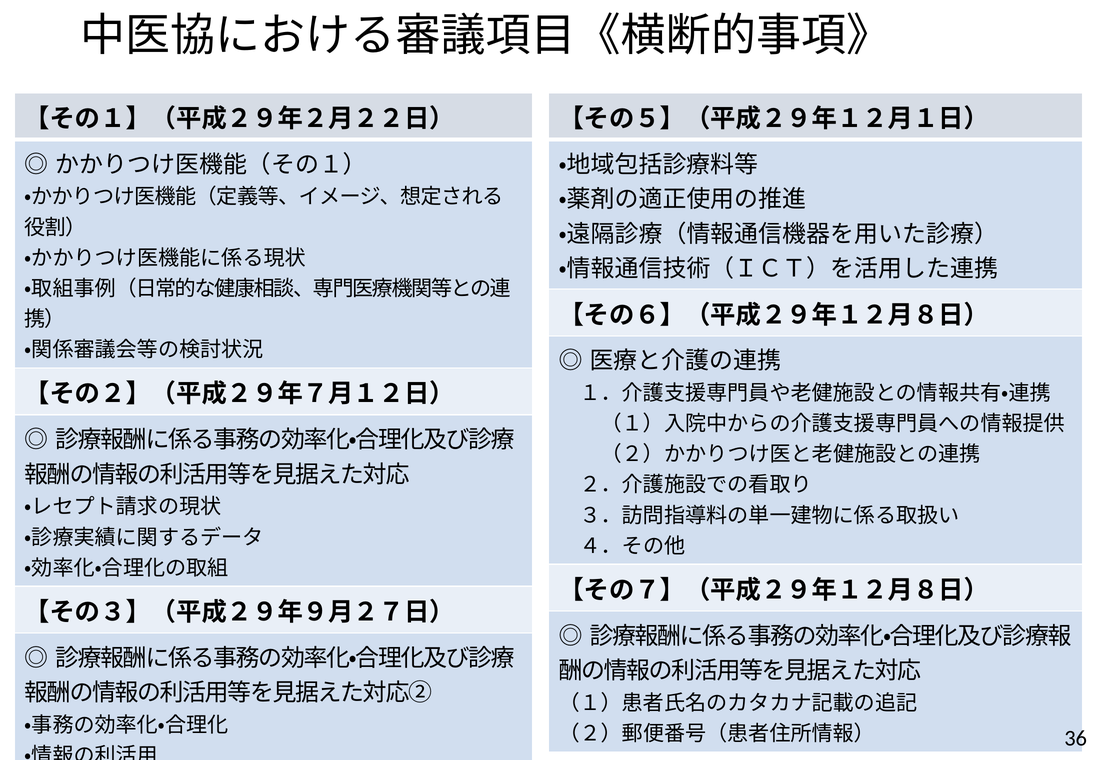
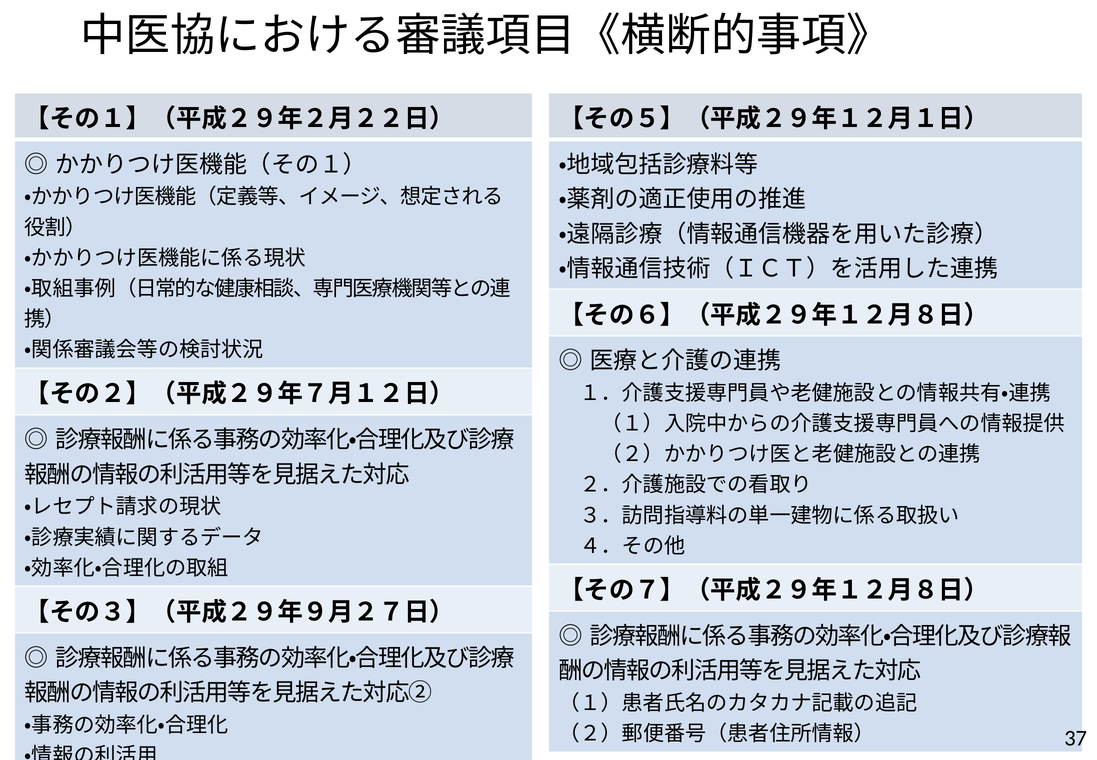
36: 36 -> 37
